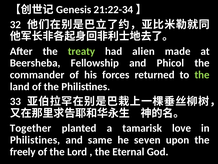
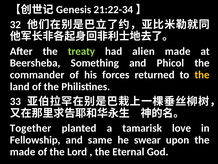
Fellowship: Fellowship -> Something
the at (202, 75) colour: light green -> yellow
Philistines at (35, 140): Philistines -> Fellowship
seven: seven -> swear
freely at (23, 151): freely -> made
